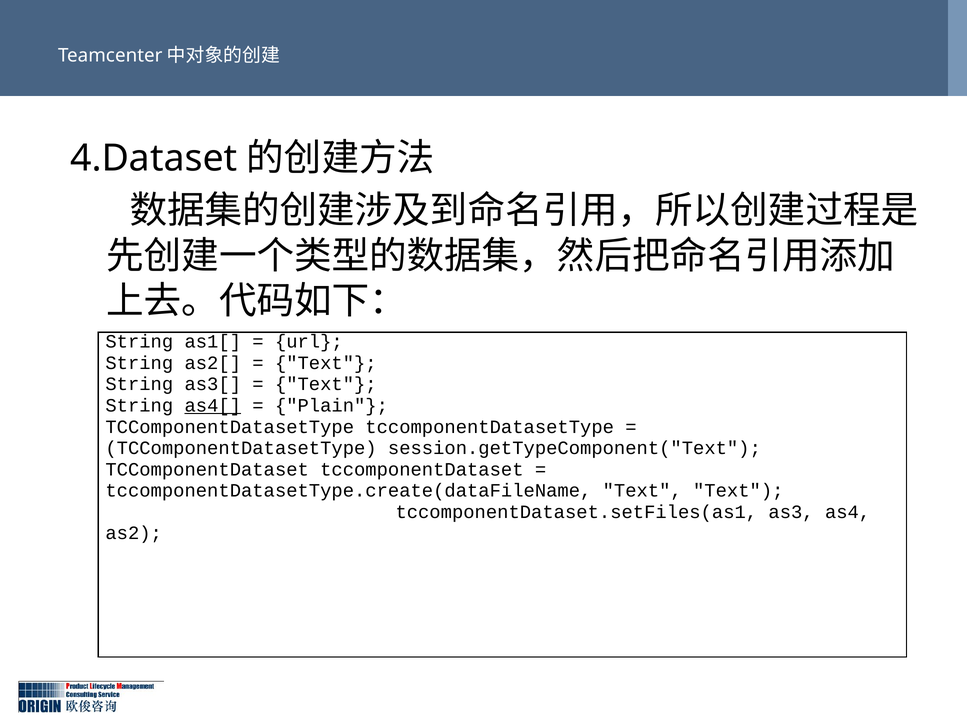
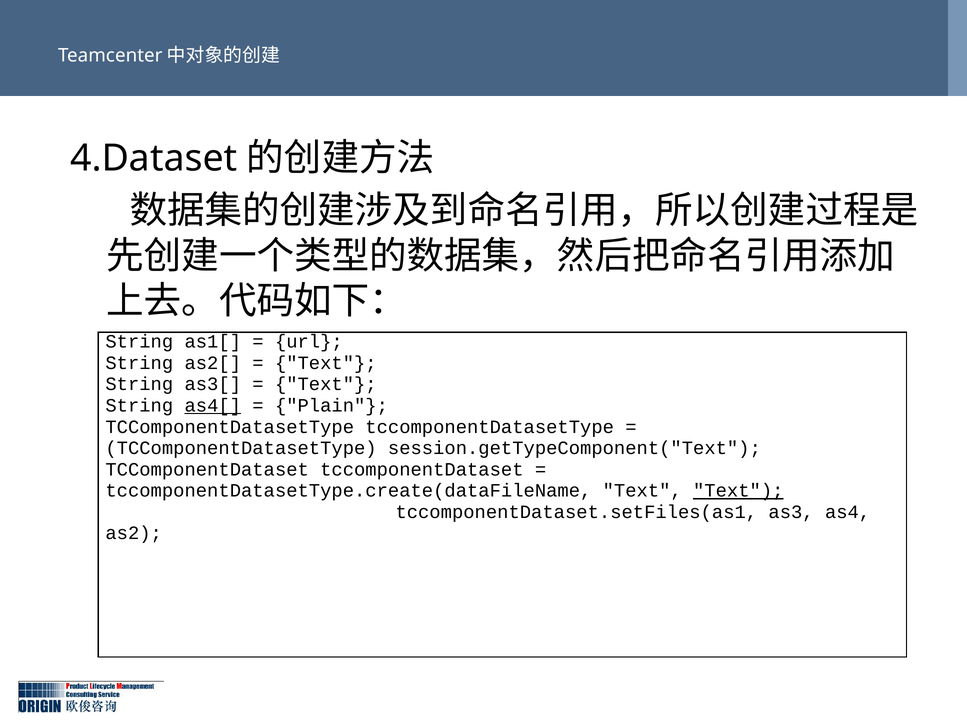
Text at (738, 491) underline: none -> present
